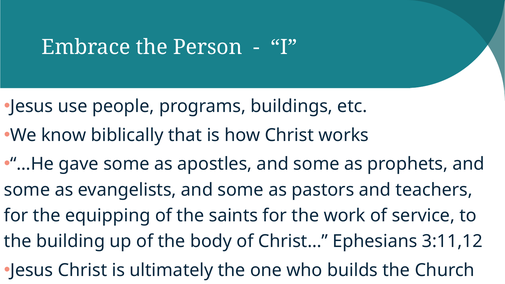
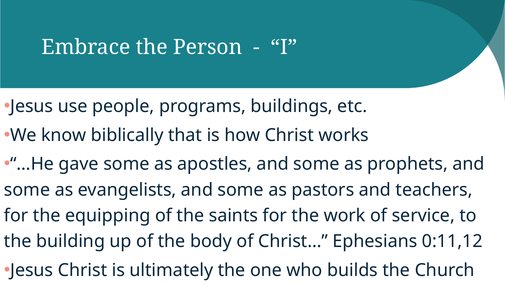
3:11,12: 3:11,12 -> 0:11,12
